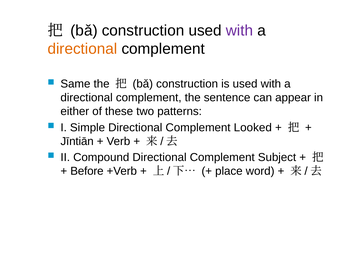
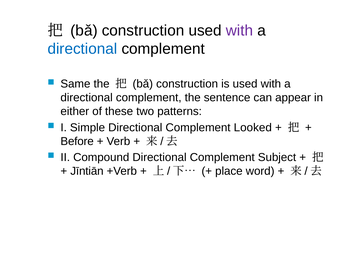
directional at (82, 49) colour: orange -> blue
Jīntiān: Jīntiān -> Before
Before: Before -> Jīntiān
